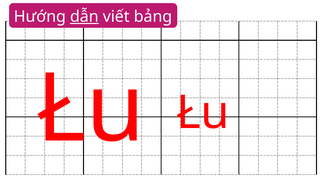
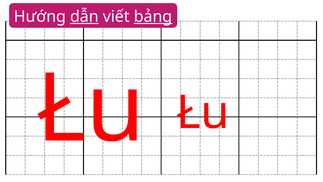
bảng underline: none -> present
